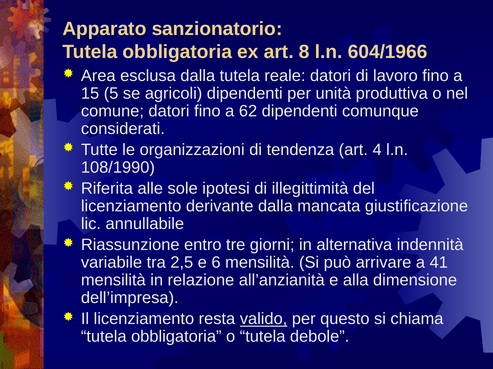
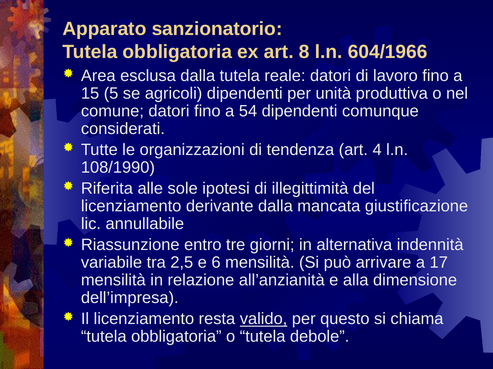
62: 62 -> 54
41: 41 -> 17
